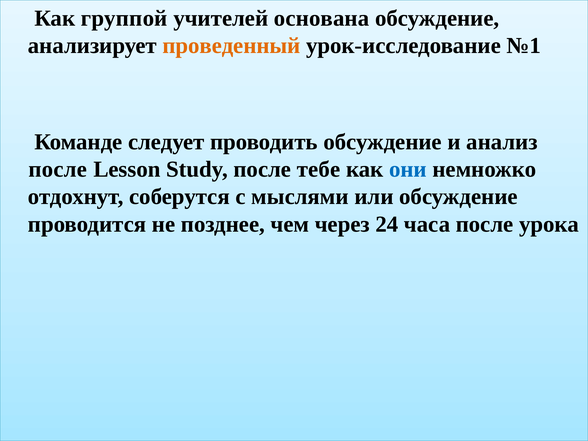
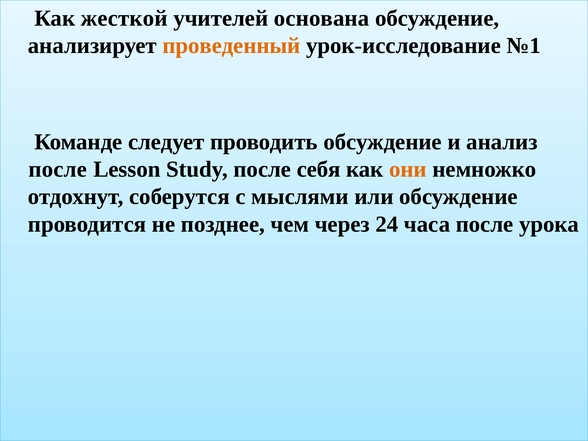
группой: группой -> жесткой
тебе: тебе -> себя
они colour: blue -> orange
